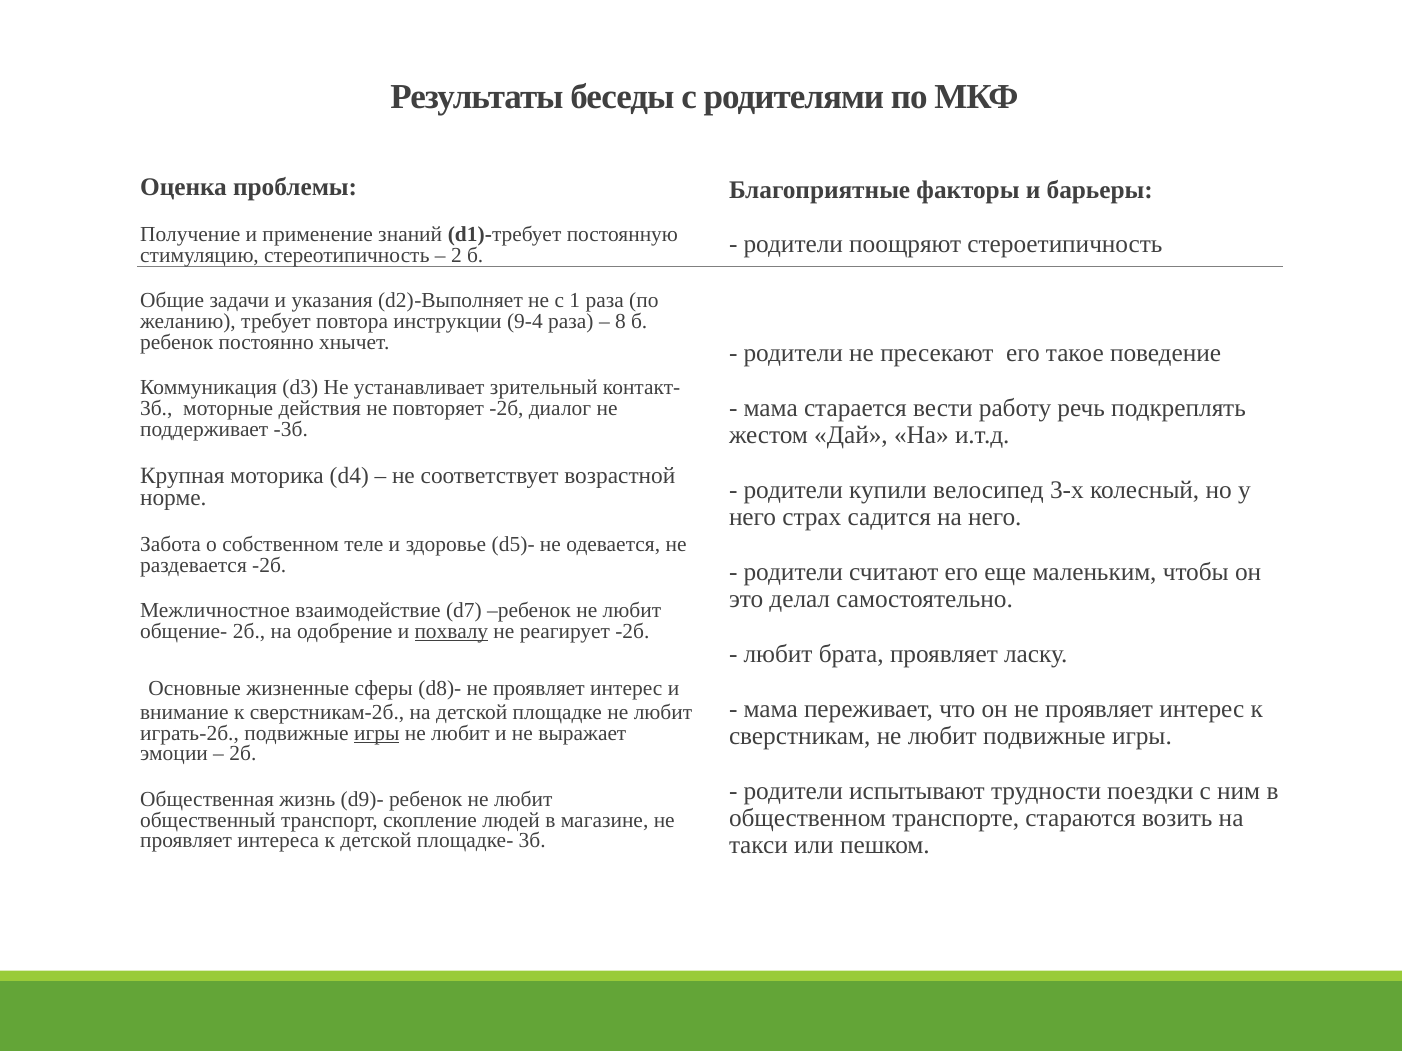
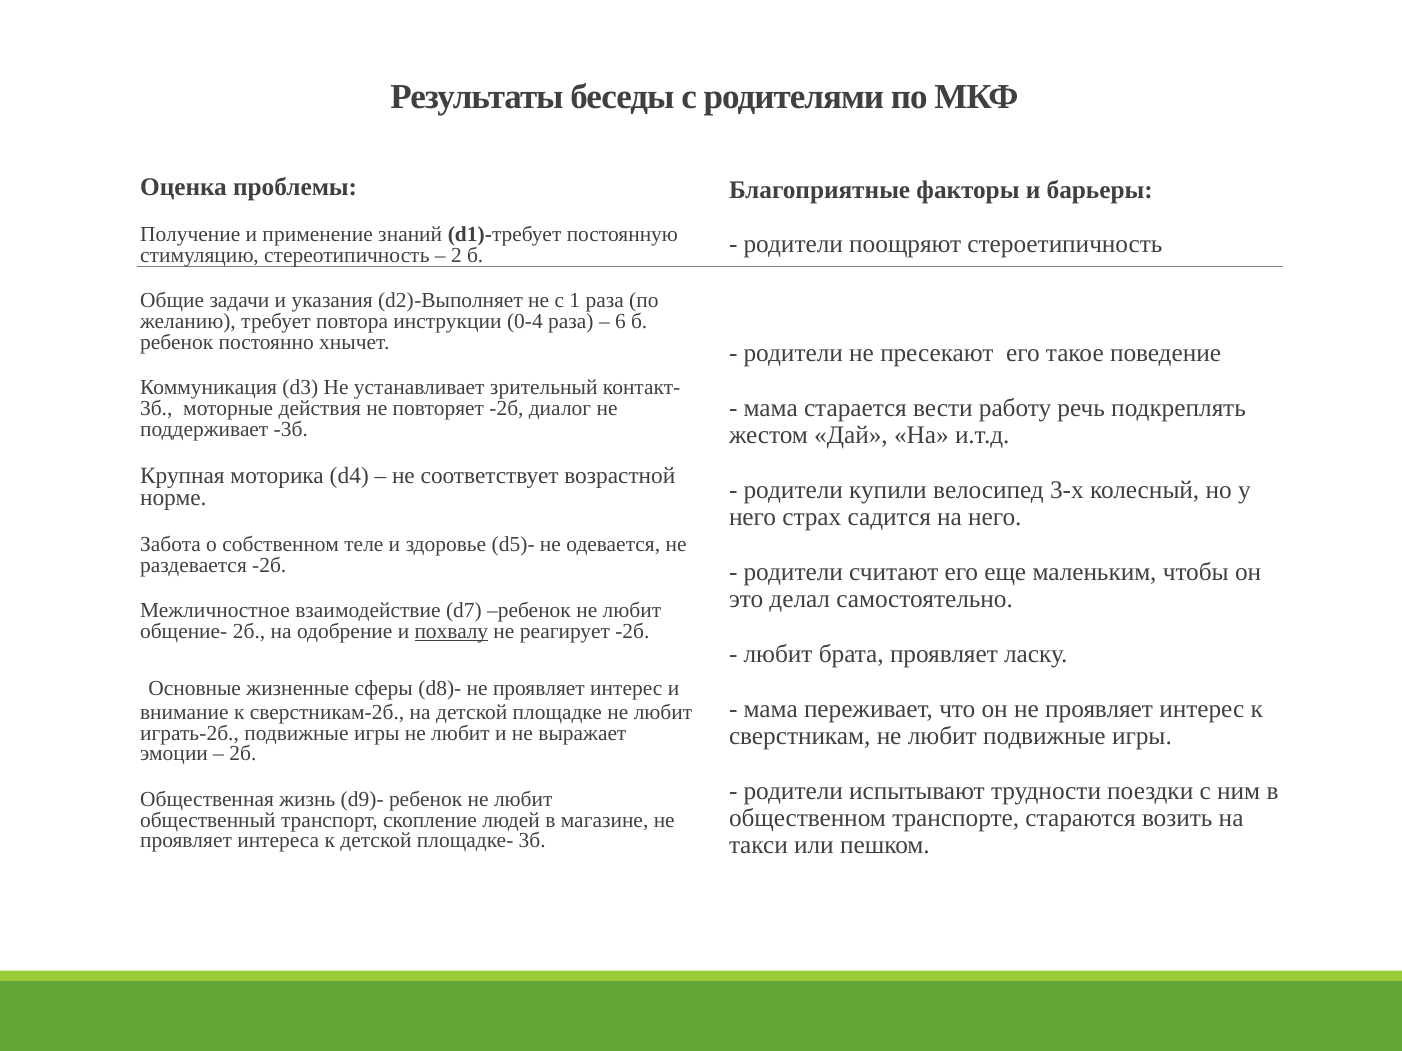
9-4: 9-4 -> 0-4
8: 8 -> 6
игры at (377, 733) underline: present -> none
